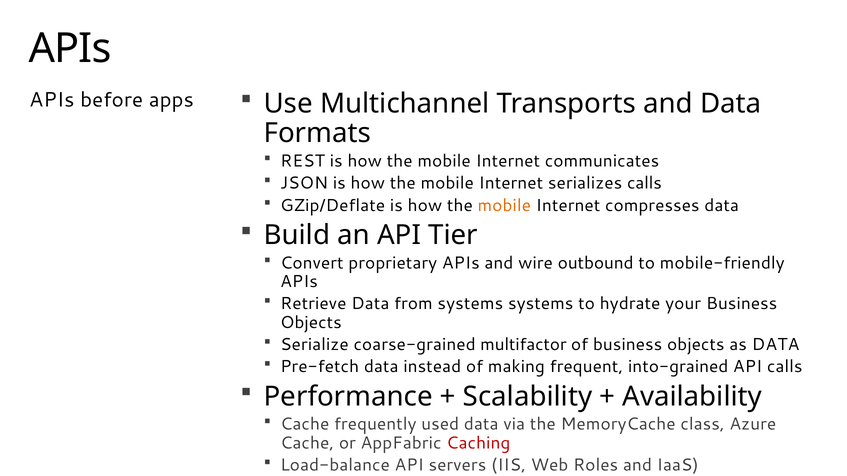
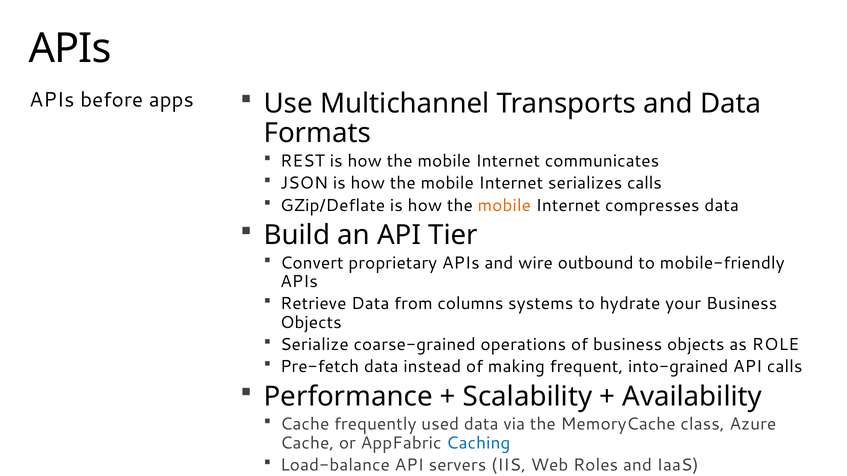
from systems: systems -> columns
multifactor: multifactor -> operations
as DATA: DATA -> ROLE
Caching colour: red -> blue
